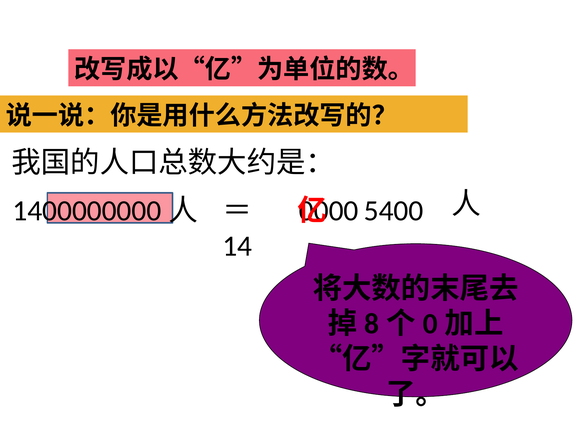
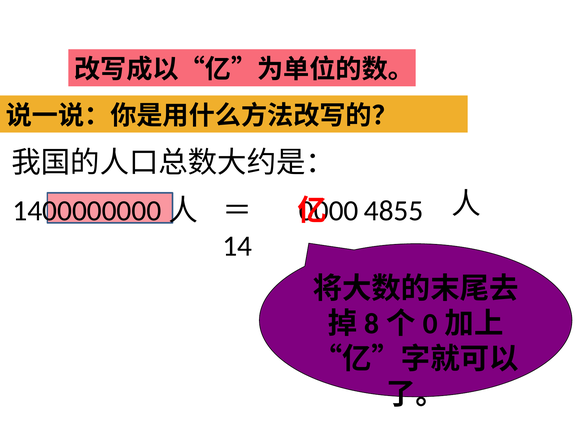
5400: 5400 -> 4855
